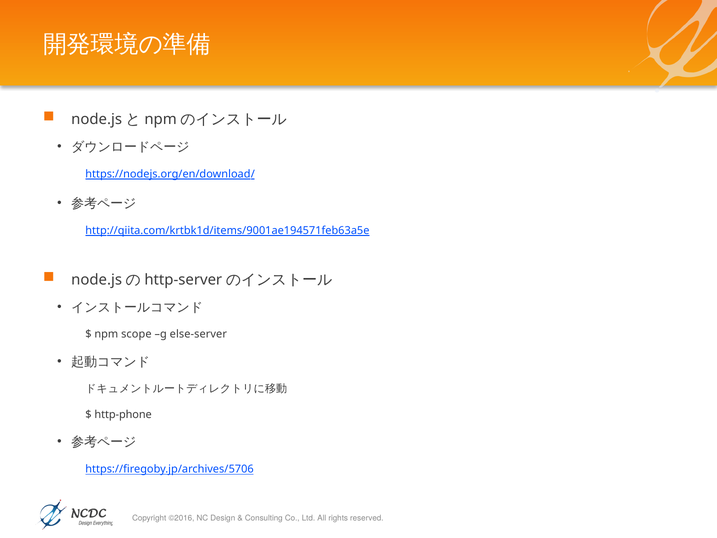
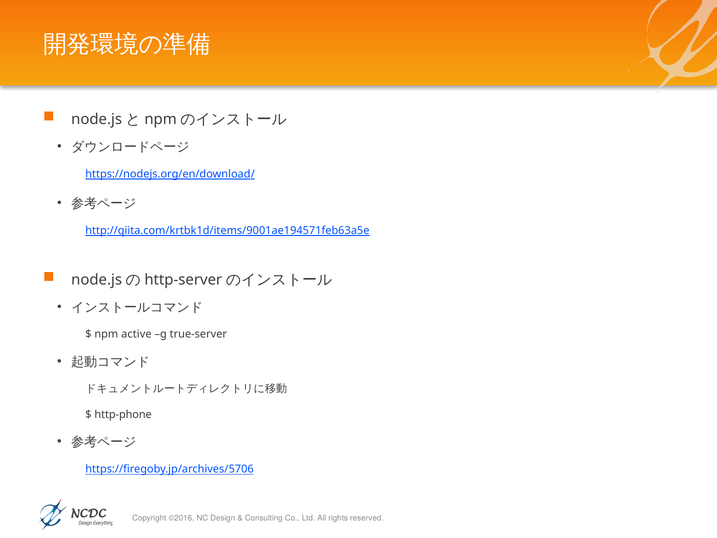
scope: scope -> active
else-server: else-server -> true-server
